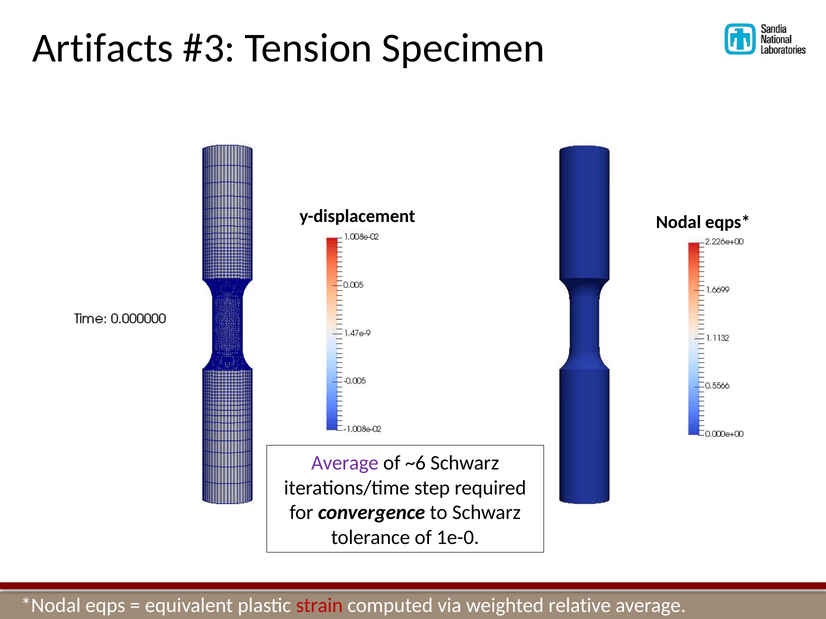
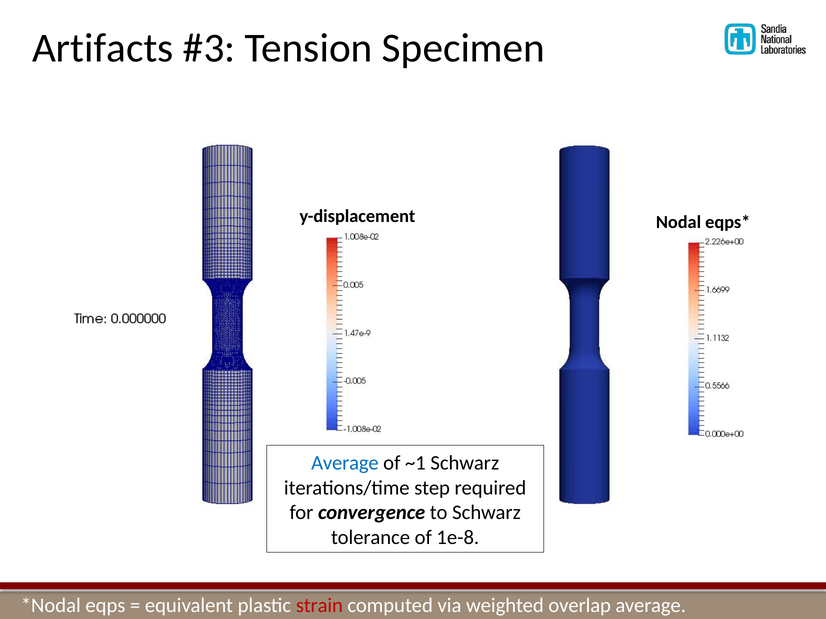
Average at (345, 463) colour: purple -> blue
~6: ~6 -> ~1
1e-0: 1e-0 -> 1e-8
relative: relative -> overlap
